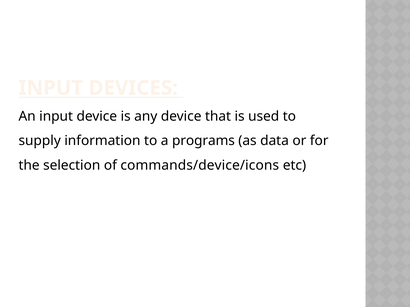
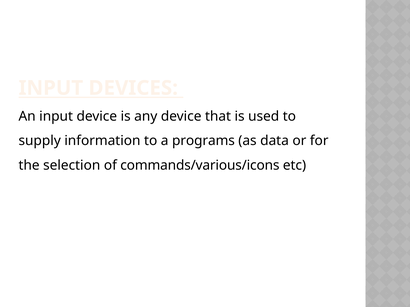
commands/device/icons: commands/device/icons -> commands/various/icons
